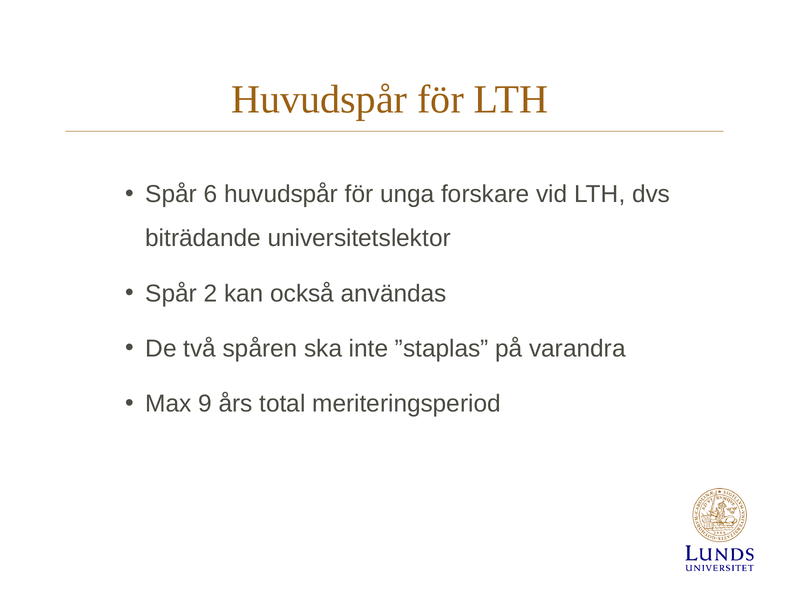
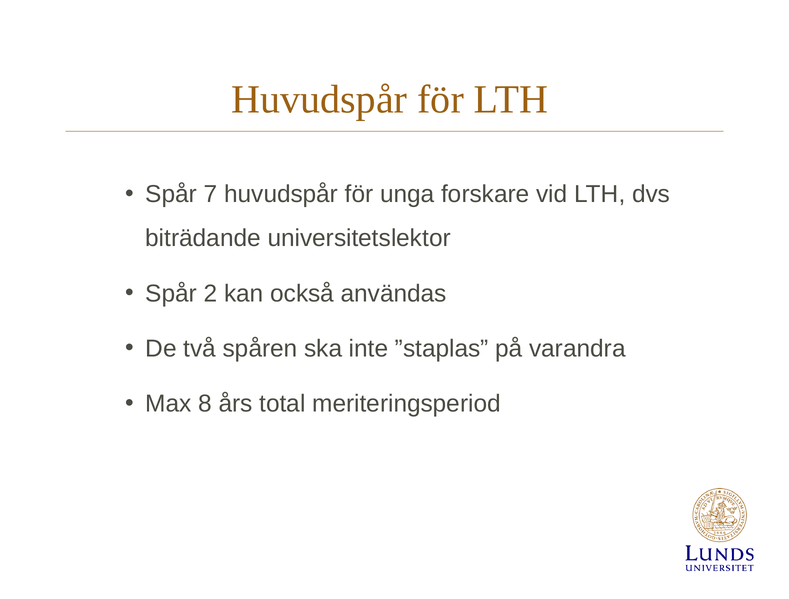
6: 6 -> 7
9: 9 -> 8
